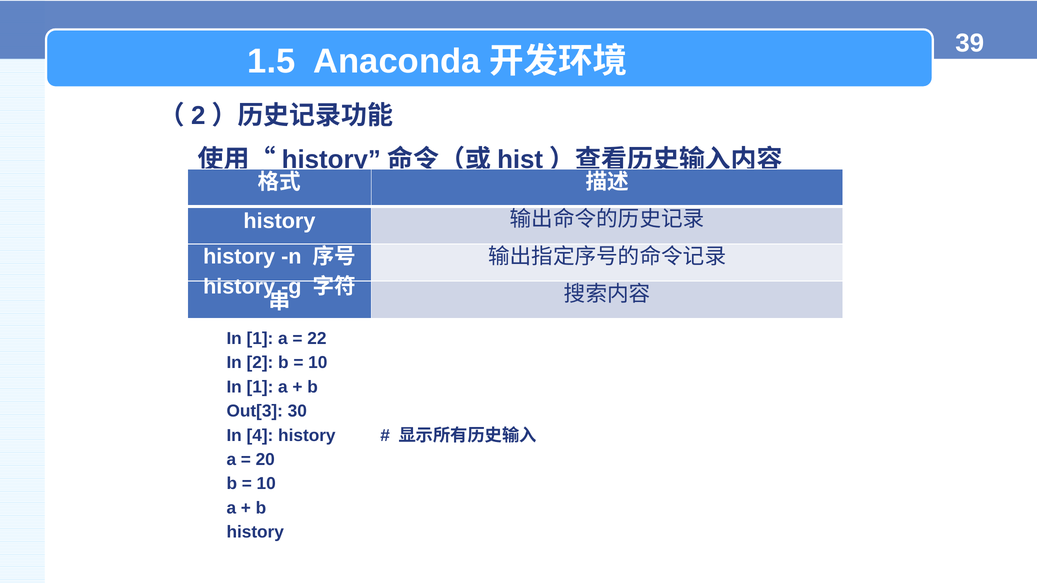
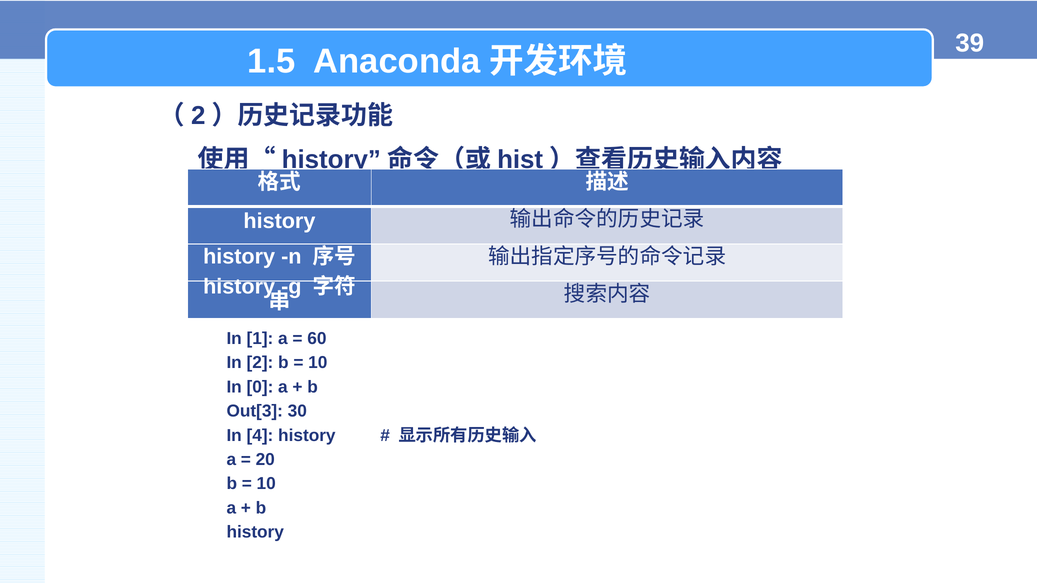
22: 22 -> 60
1 at (260, 387): 1 -> 0
